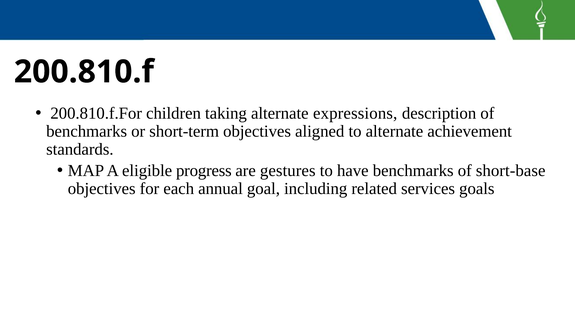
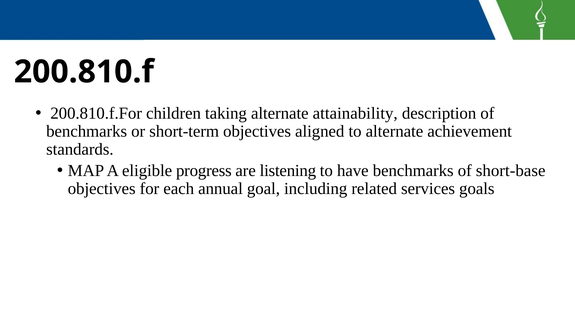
expressions: expressions -> attainability
gestures: gestures -> listening
